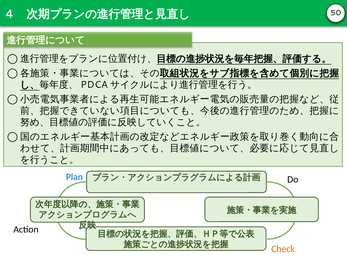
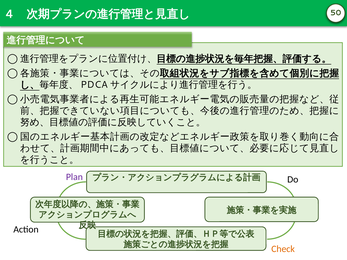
Plan colour: blue -> purple
